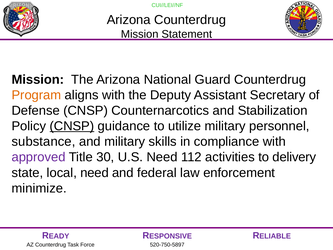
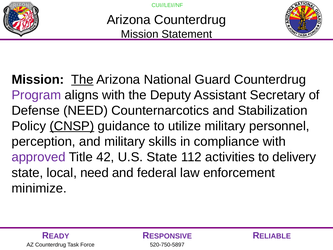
The at (82, 80) underline: none -> present
Program colour: orange -> purple
Defense CNSP: CNSP -> NEED
substance: substance -> perception
30: 30 -> 42
U.S Need: Need -> State
